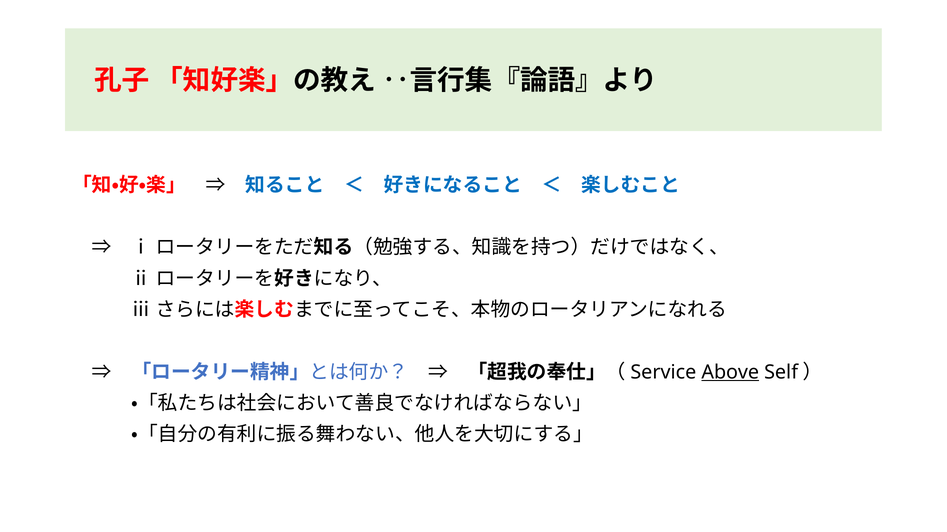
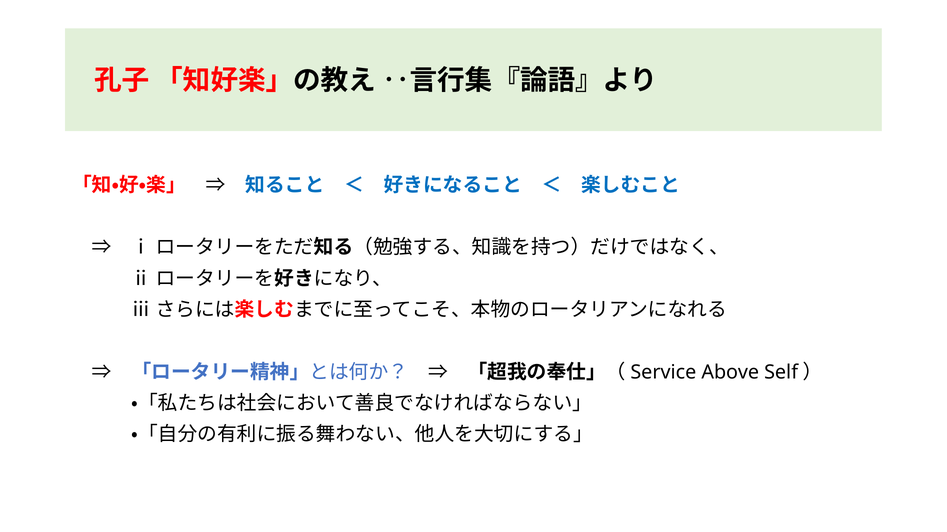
Above underline: present -> none
